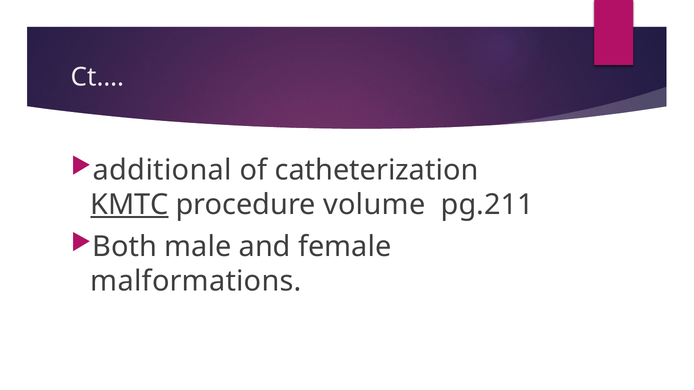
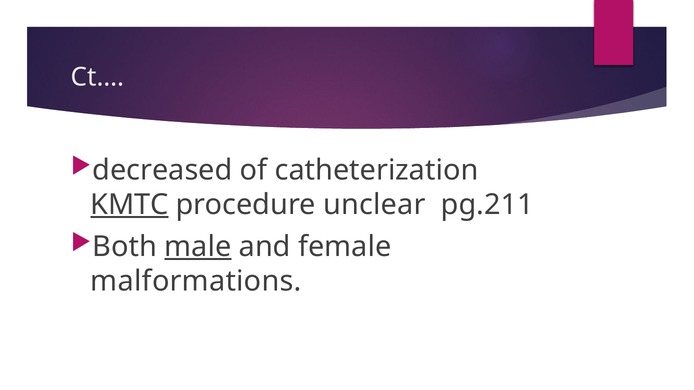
additional: additional -> decreased
volume: volume -> unclear
male underline: none -> present
